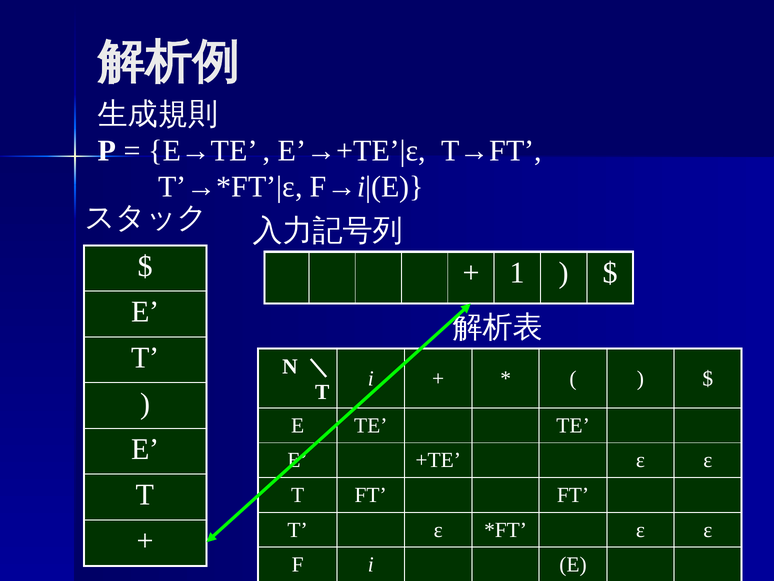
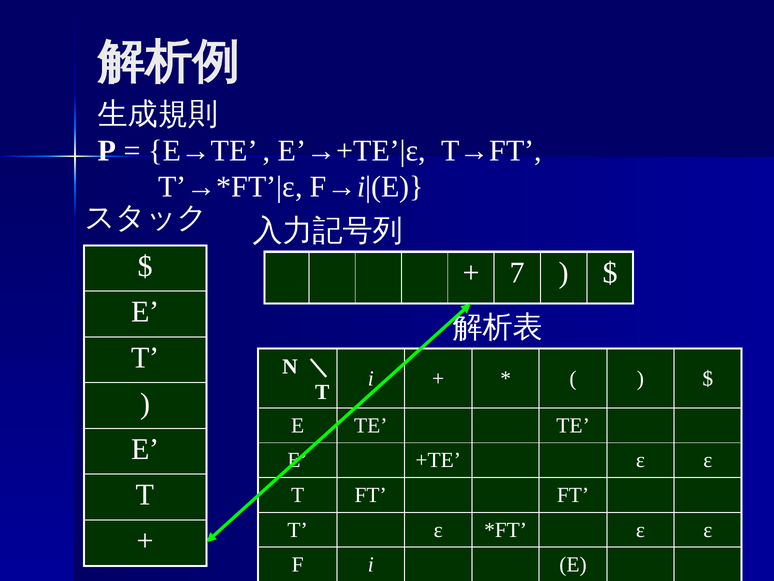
1: 1 -> 7
